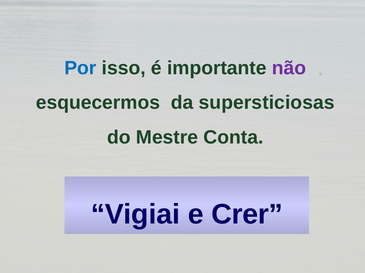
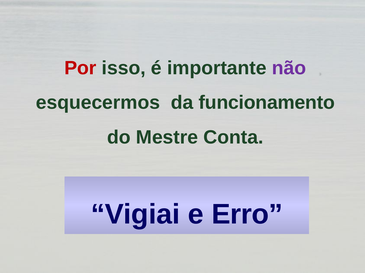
Por colour: blue -> red
supersticiosas: supersticiosas -> funcionamento
Crer: Crer -> Erro
